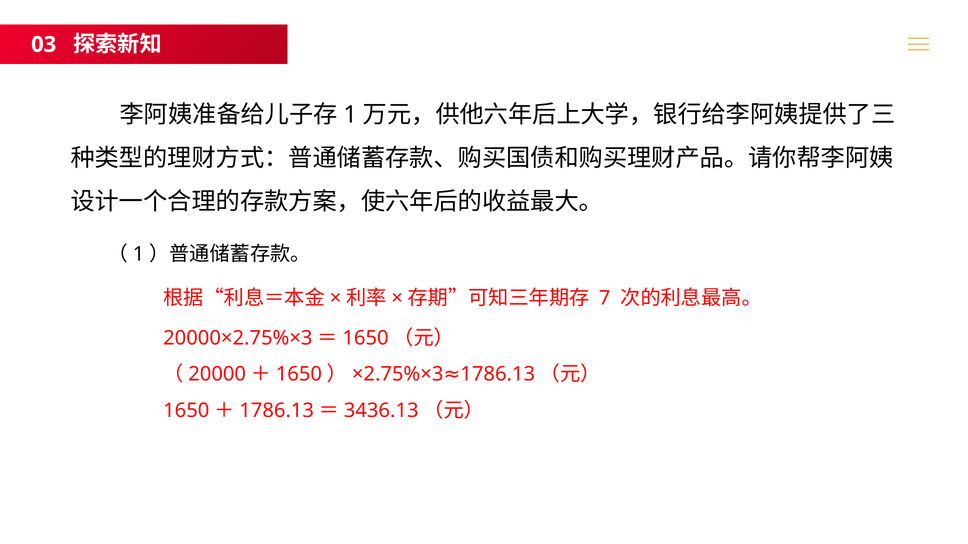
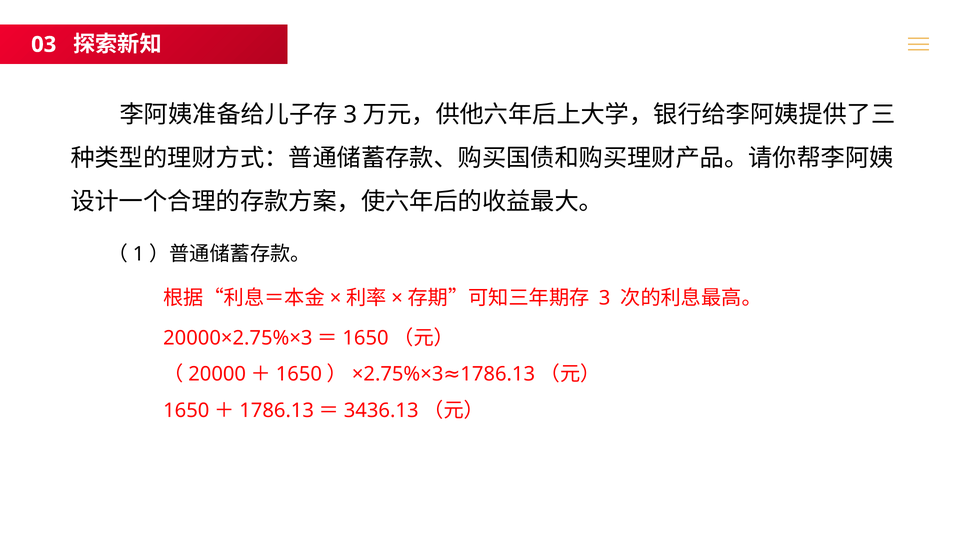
1 at (350, 115): 1 -> 3
7 at (605, 298): 7 -> 3
